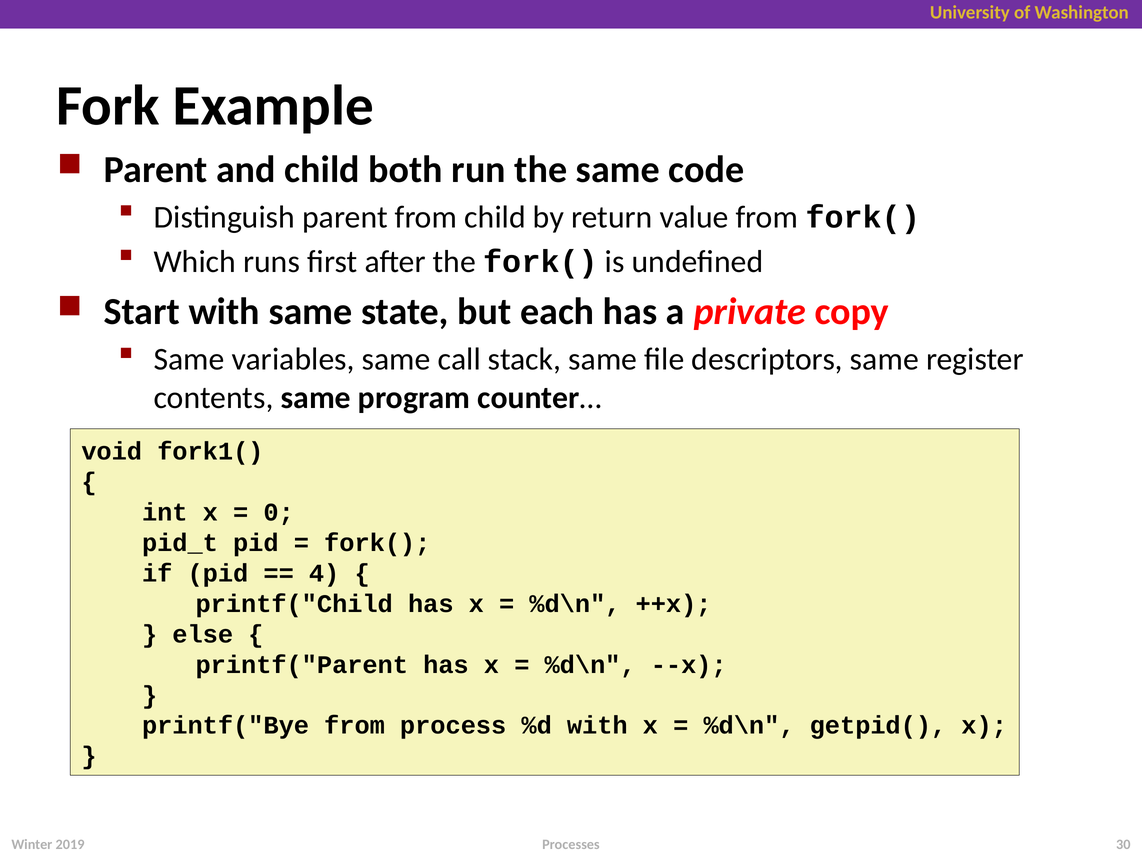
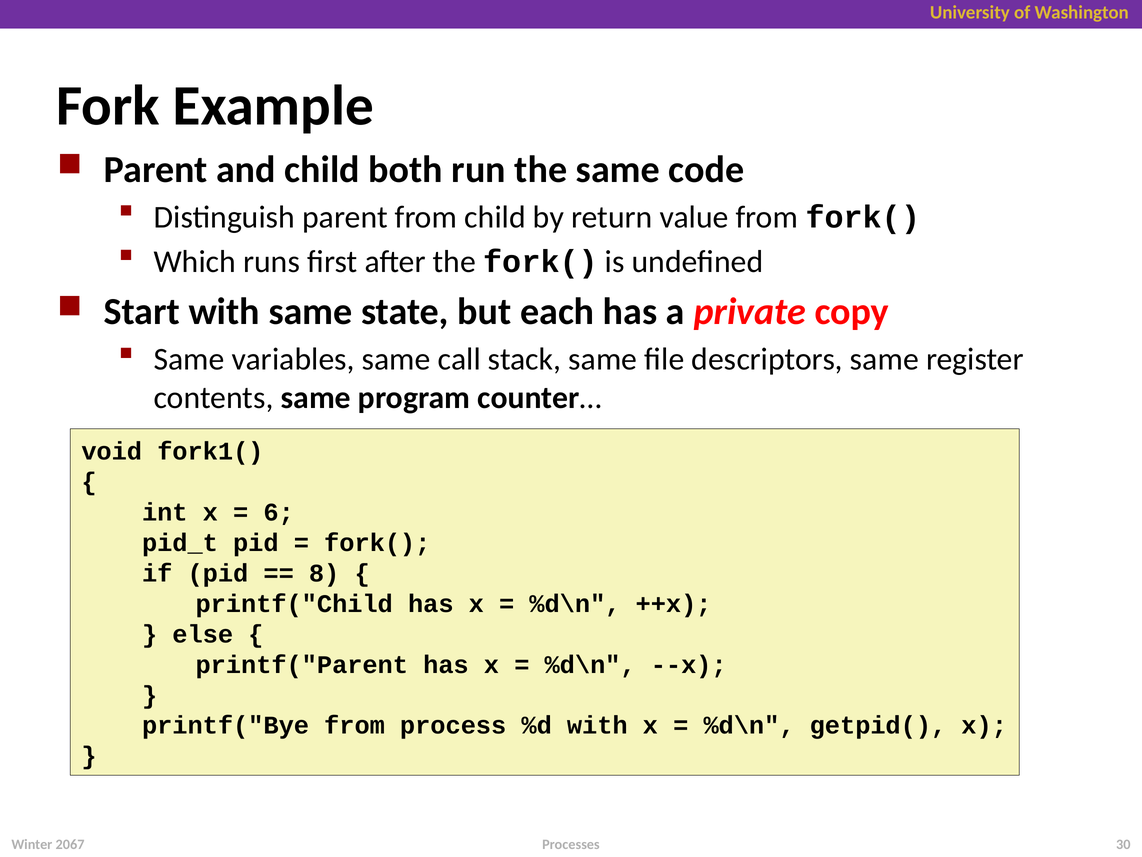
0: 0 -> 6
4: 4 -> 8
2019: 2019 -> 2067
